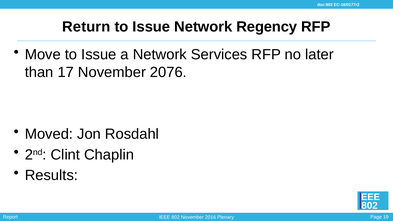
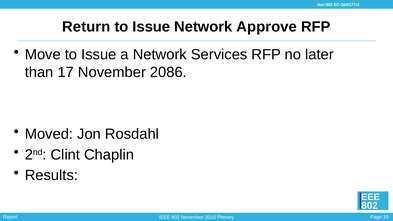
Regency: Regency -> Approve
2076: 2076 -> 2086
